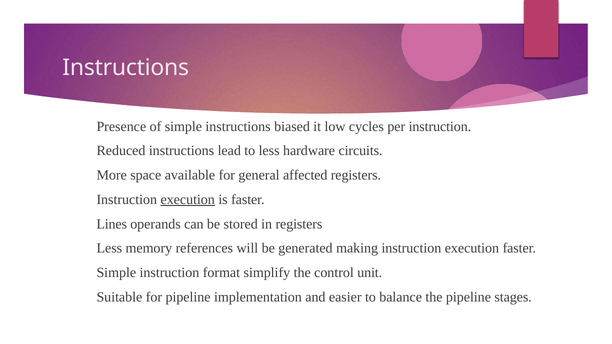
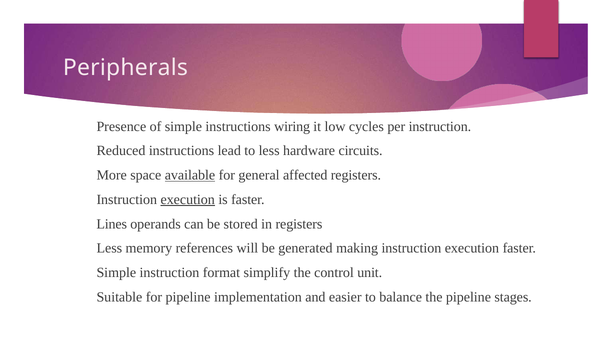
Instructions at (126, 68): Instructions -> Peripherals
biased: biased -> wiring
available underline: none -> present
